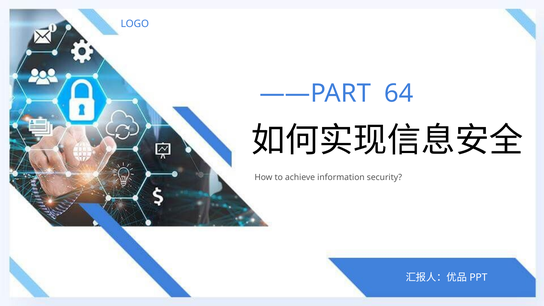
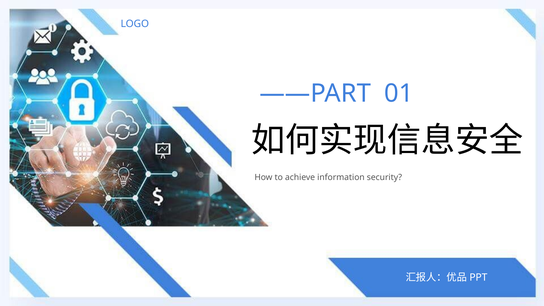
64: 64 -> 01
